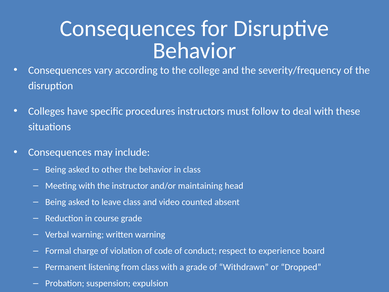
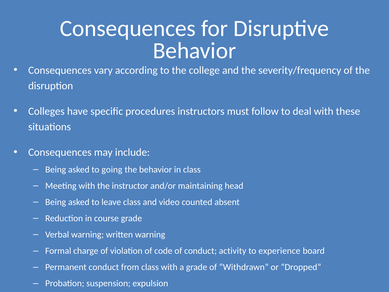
other: other -> going
respect: respect -> activity
Permanent listening: listening -> conduct
